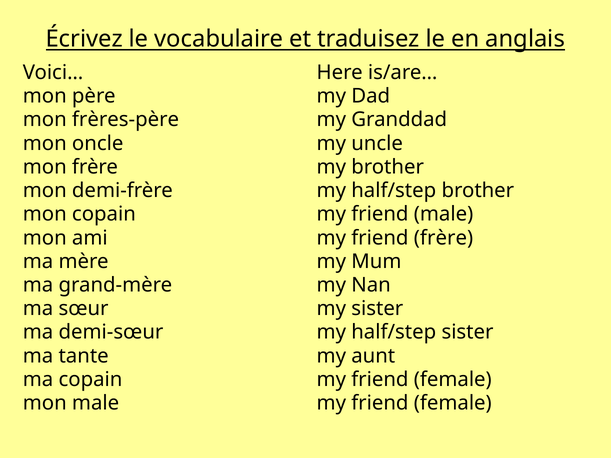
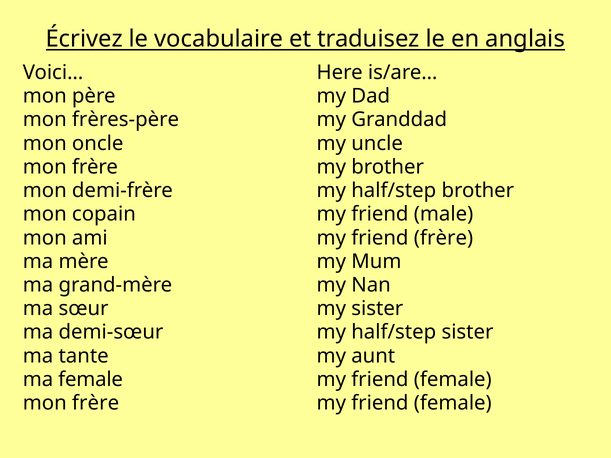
ma copain: copain -> female
male at (96, 403): male -> frère
